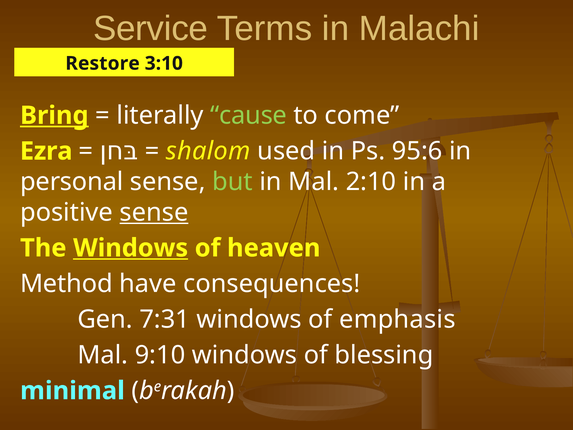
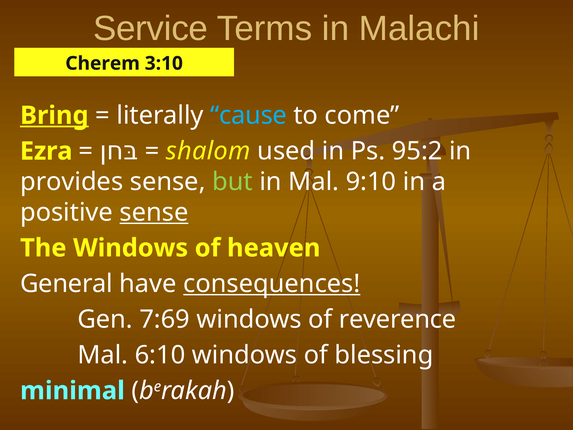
Restore: Restore -> Cherem
cause colour: light green -> light blue
95:6: 95:6 -> 95:2
personal: personal -> provides
2:10: 2:10 -> 9:10
Windows at (131, 248) underline: present -> none
Method: Method -> General
consequences underline: none -> present
7:31: 7:31 -> 7:69
emphasis: emphasis -> reverence
9:10: 9:10 -> 6:10
